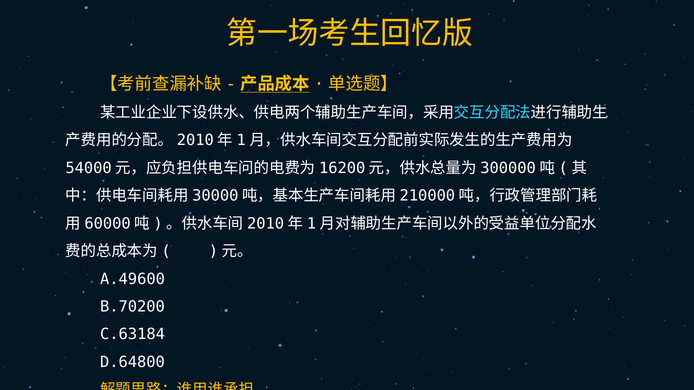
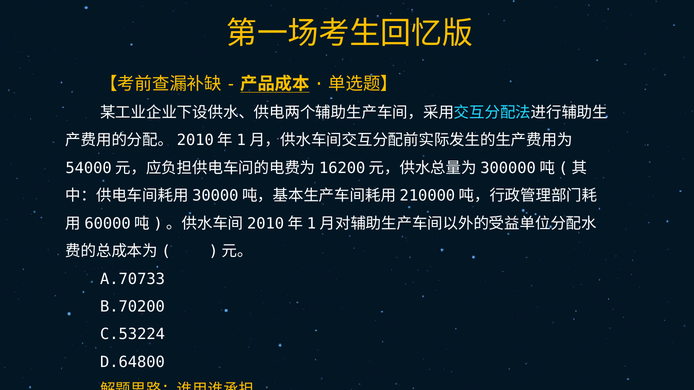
A.49600: A.49600 -> A.70733
C.63184: C.63184 -> C.53224
